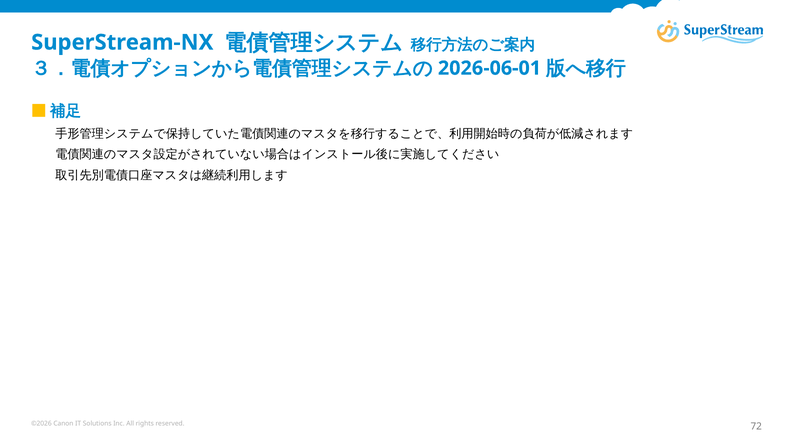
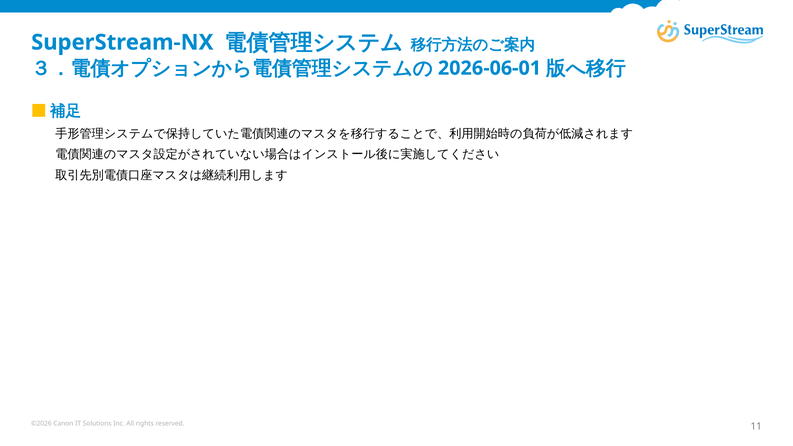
72: 72 -> 11
